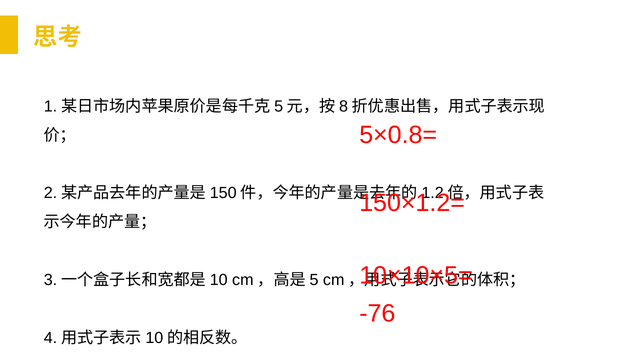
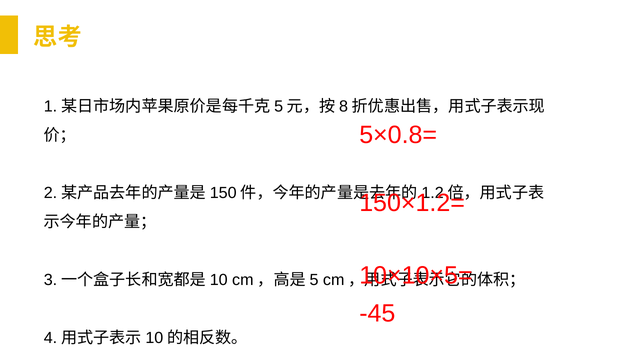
-76: -76 -> -45
